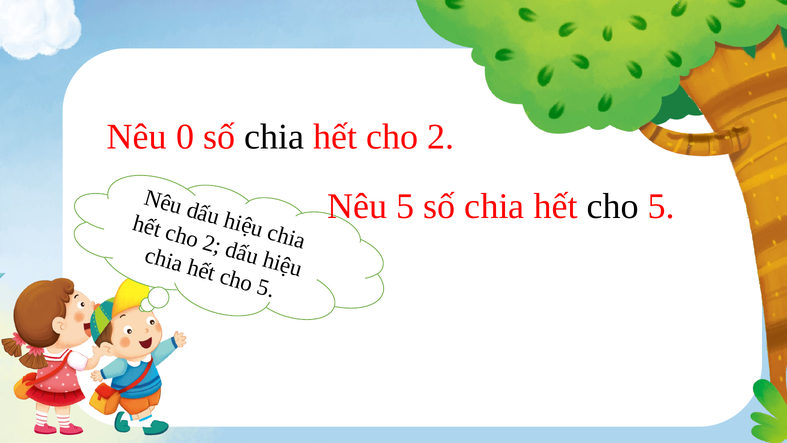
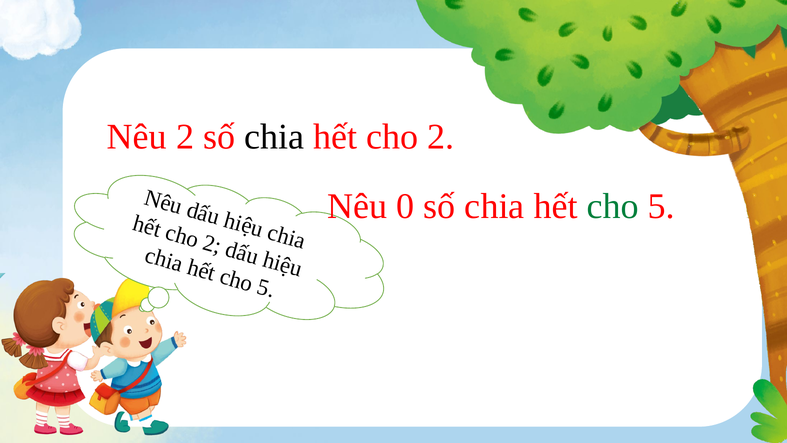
Nêu 0: 0 -> 2
Nêu 5: 5 -> 0
cho at (613, 206) colour: black -> green
